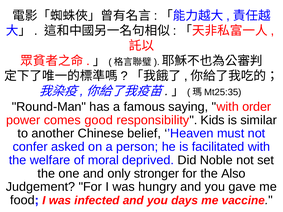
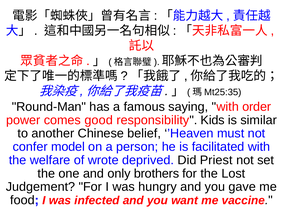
asked: asked -> model
moral: moral -> wrote
Noble: Noble -> Priest
stronger: stronger -> brothers
Also: Also -> Lost
days: days -> want
